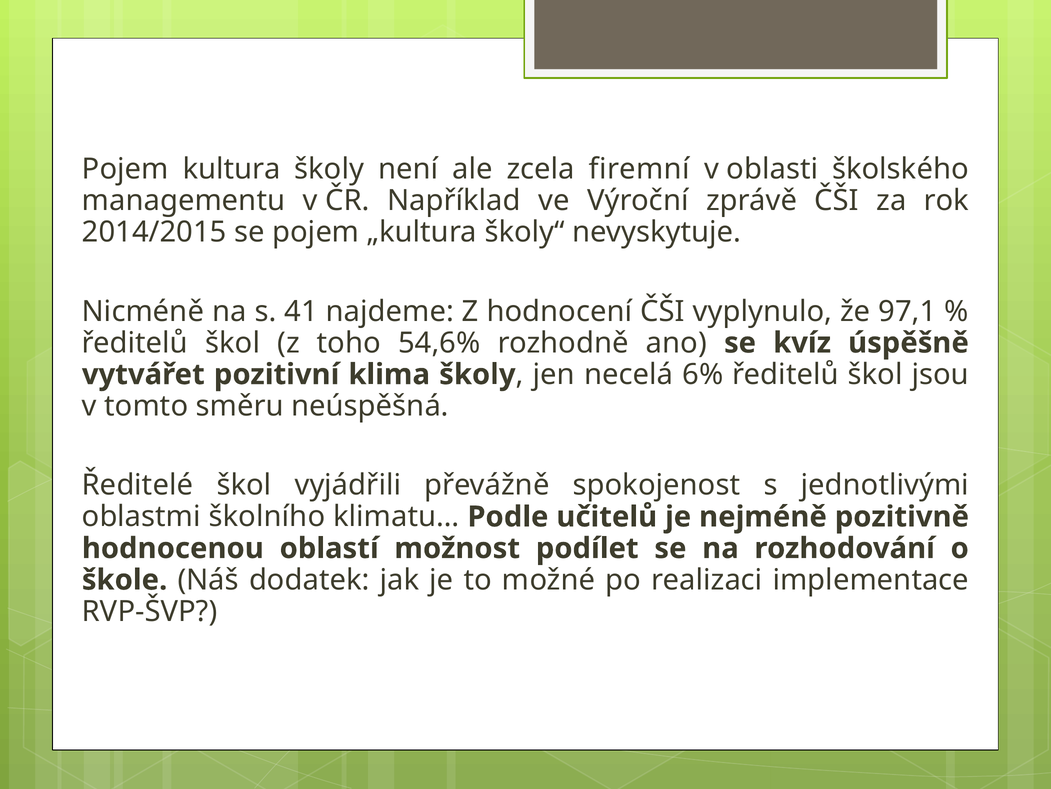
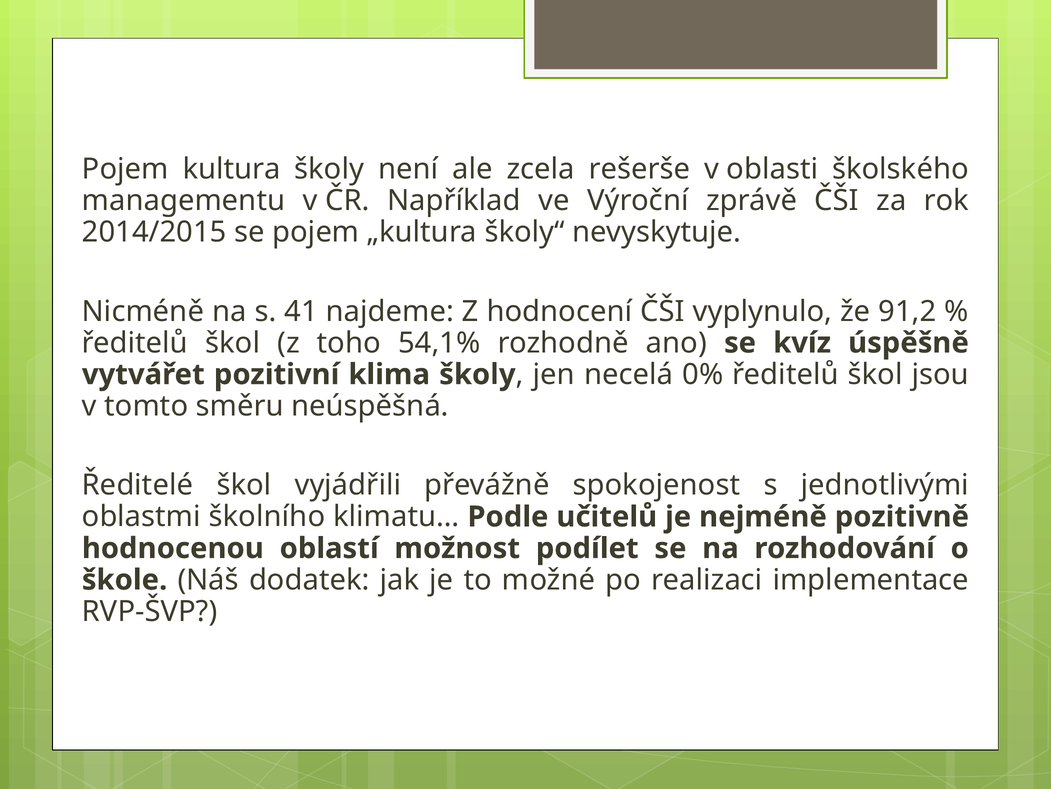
firemní: firemní -> rešerše
97,1: 97,1 -> 91,2
54,6%: 54,6% -> 54,1%
6%: 6% -> 0%
